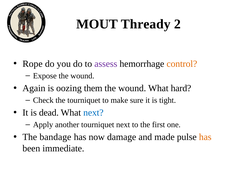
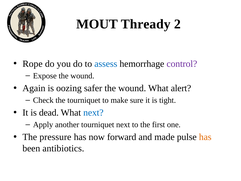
assess colour: purple -> blue
control colour: orange -> purple
them: them -> safer
hard: hard -> alert
bandage: bandage -> pressure
damage: damage -> forward
immediate: immediate -> antibiotics
